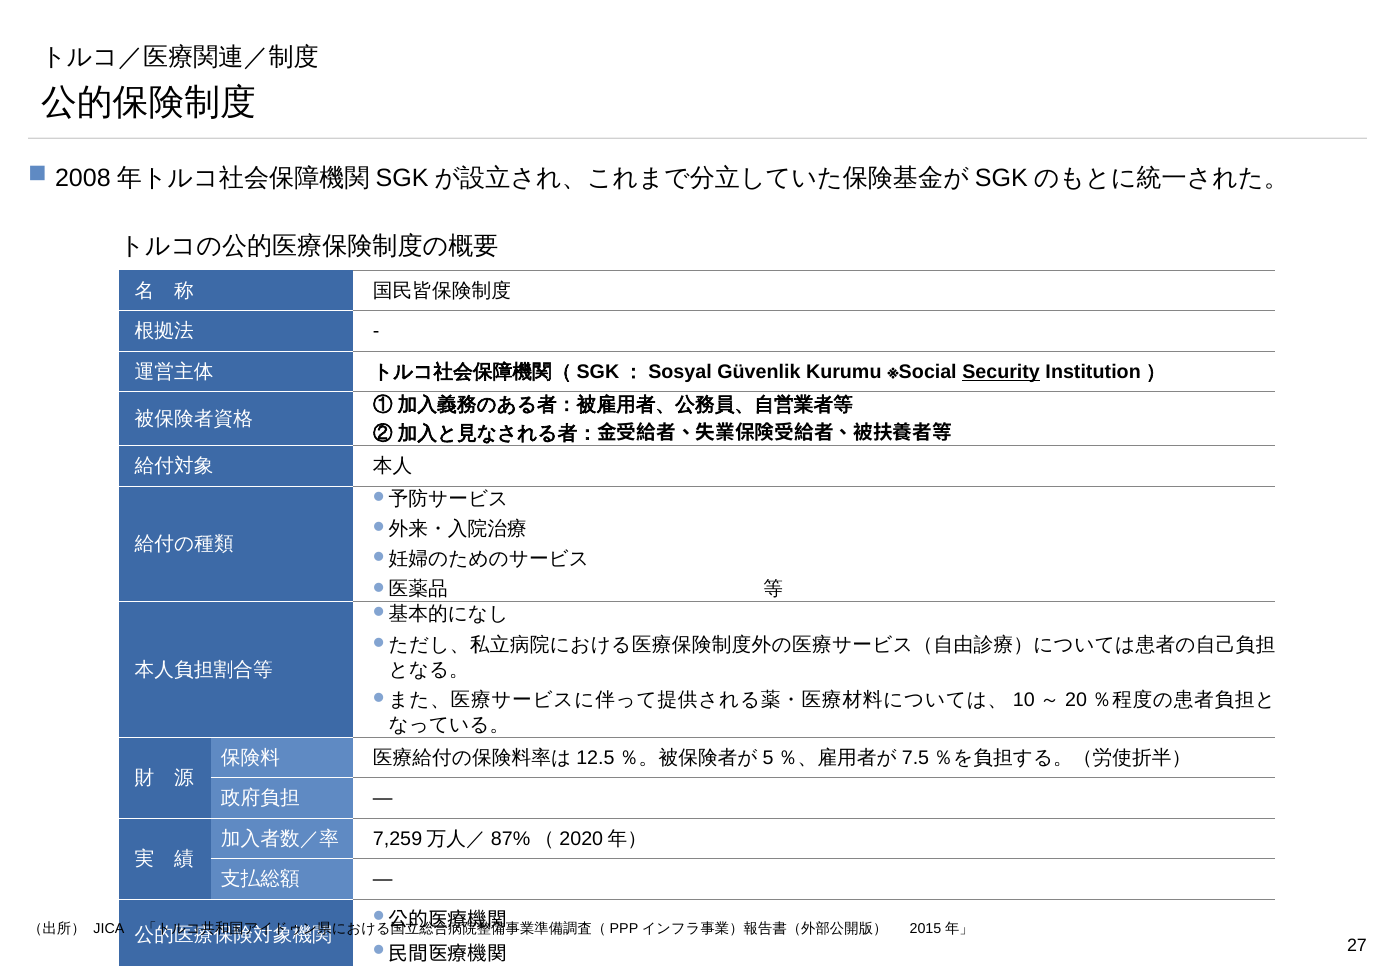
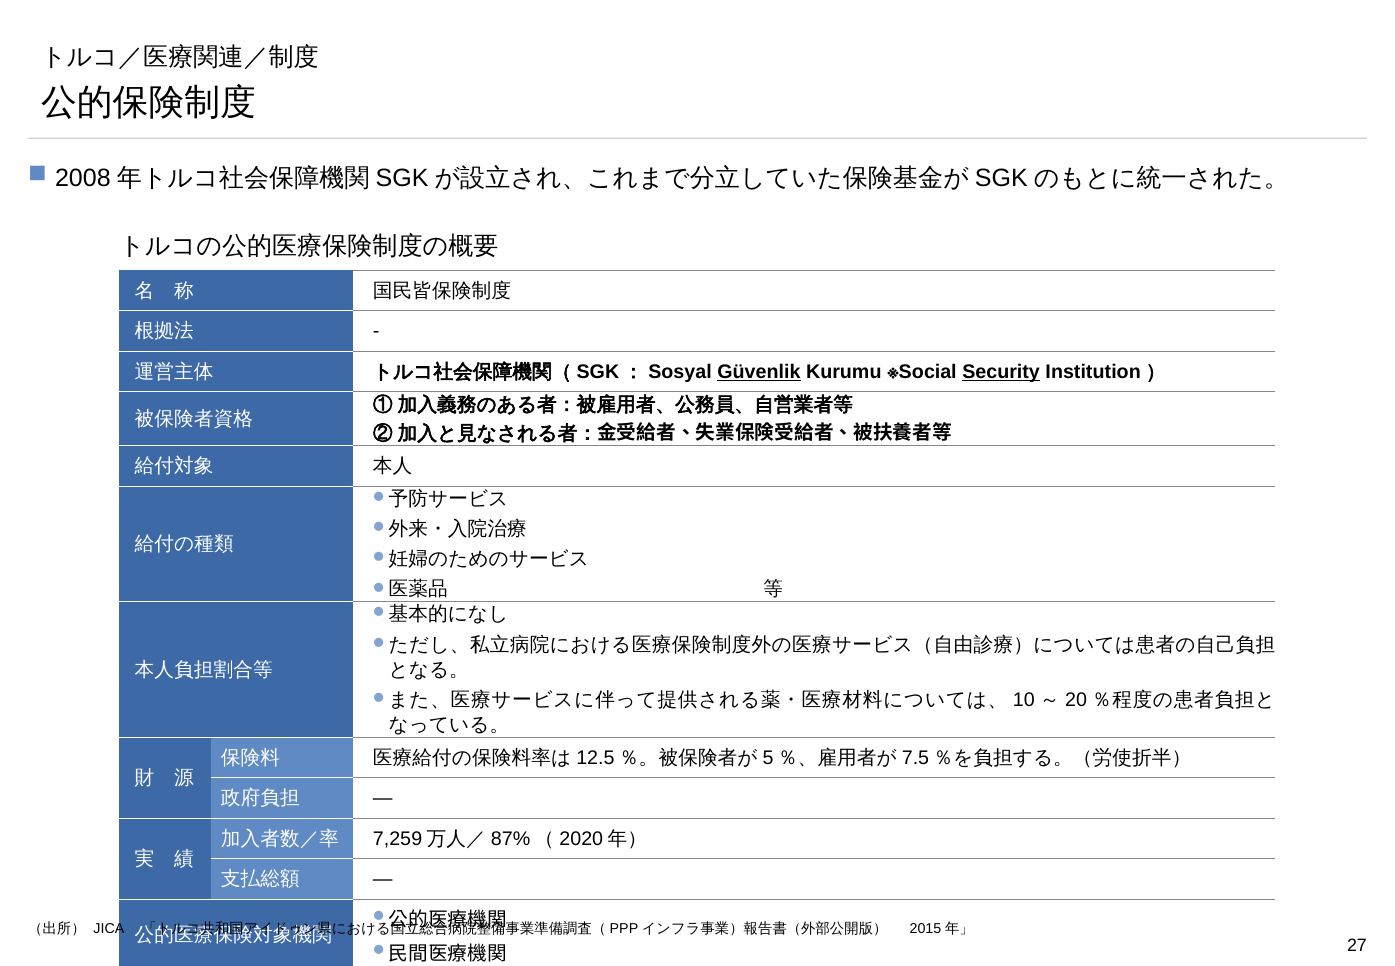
Güvenlik underline: none -> present
